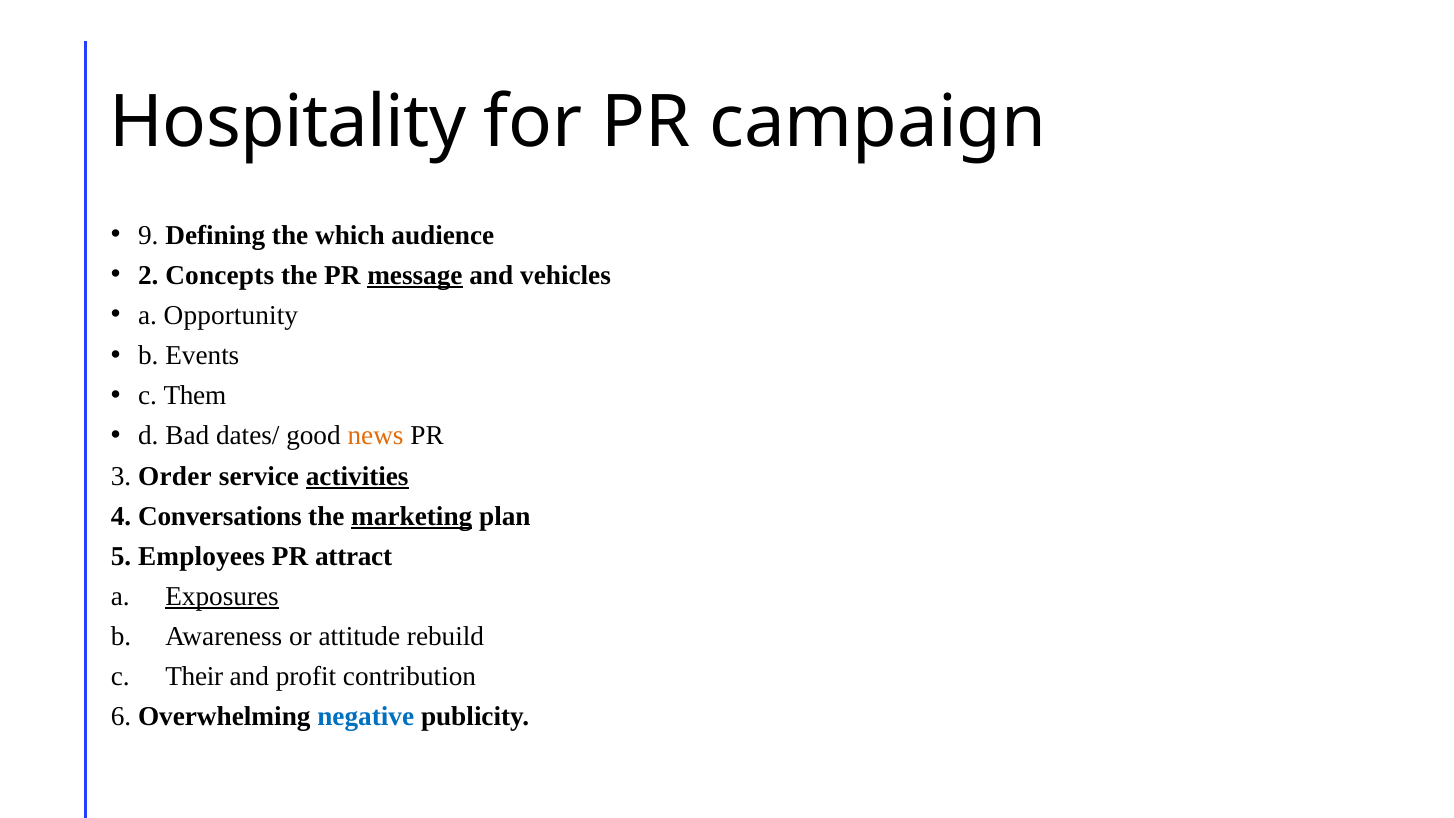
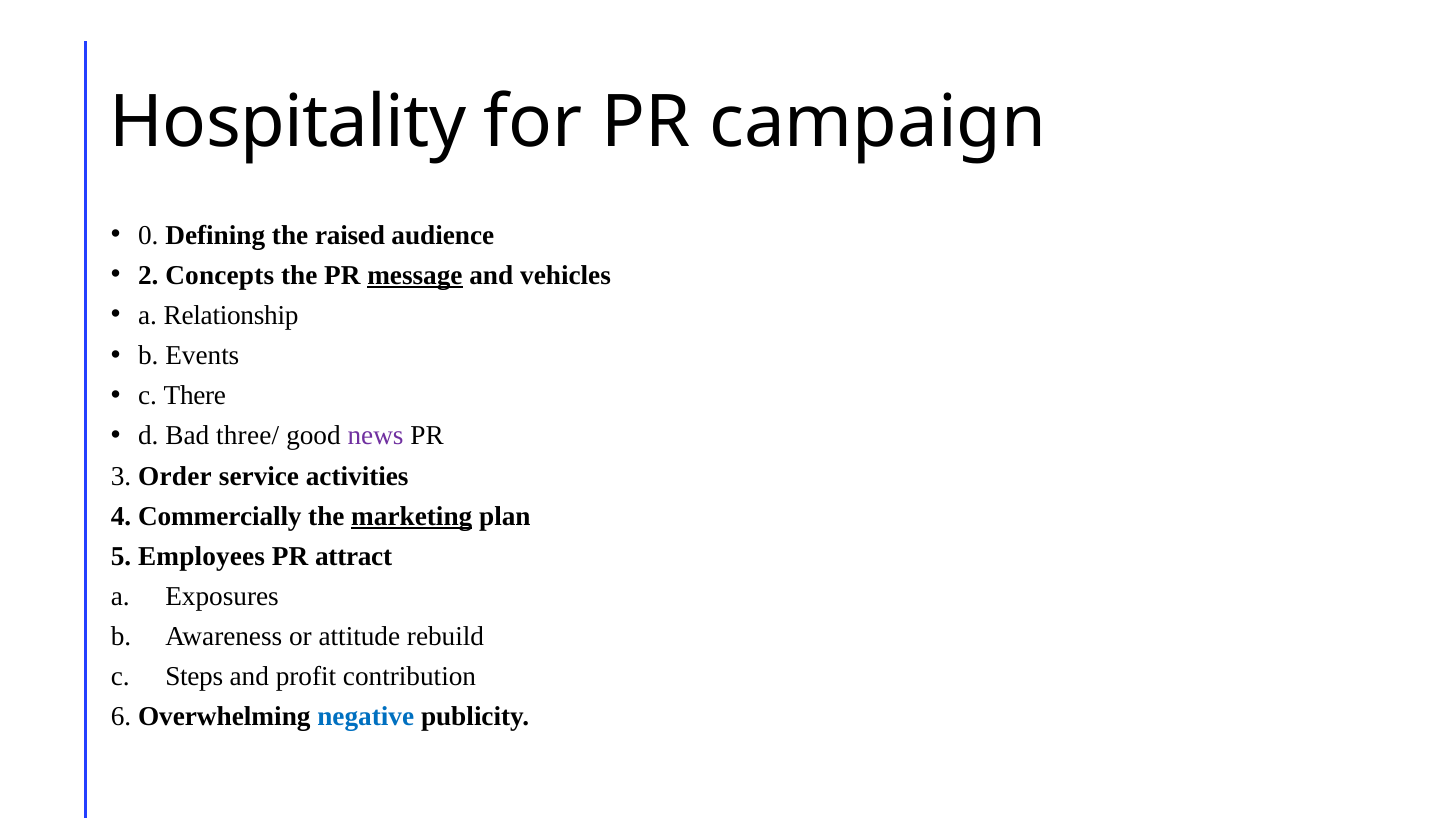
9: 9 -> 0
which: which -> raised
Opportunity: Opportunity -> Relationship
Them: Them -> There
dates/: dates/ -> three/
news colour: orange -> purple
activities underline: present -> none
Conversations: Conversations -> Commercially
Exposures underline: present -> none
Their: Their -> Steps
